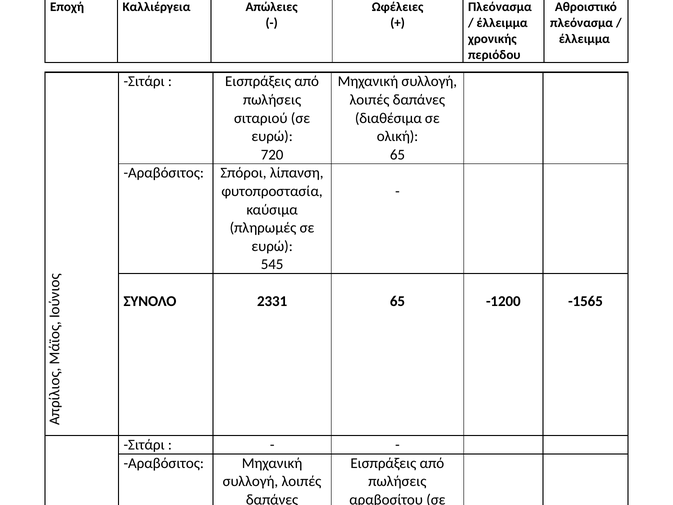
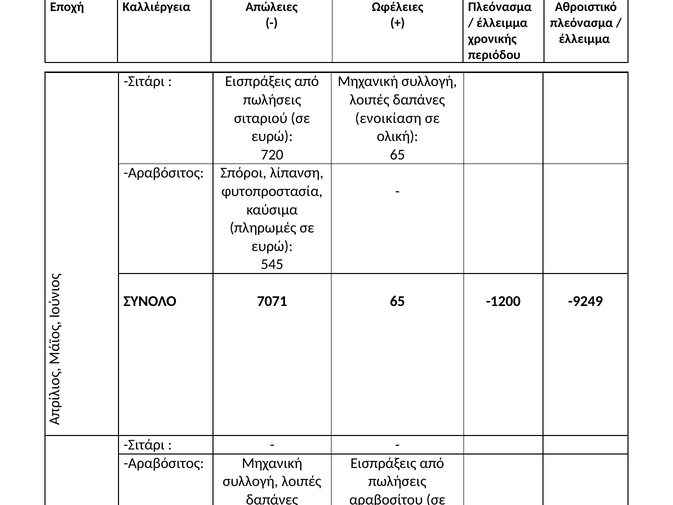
διαθέσιμα: διαθέσιμα -> ενοικίαση
2331: 2331 -> 7071
-1565: -1565 -> -9249
